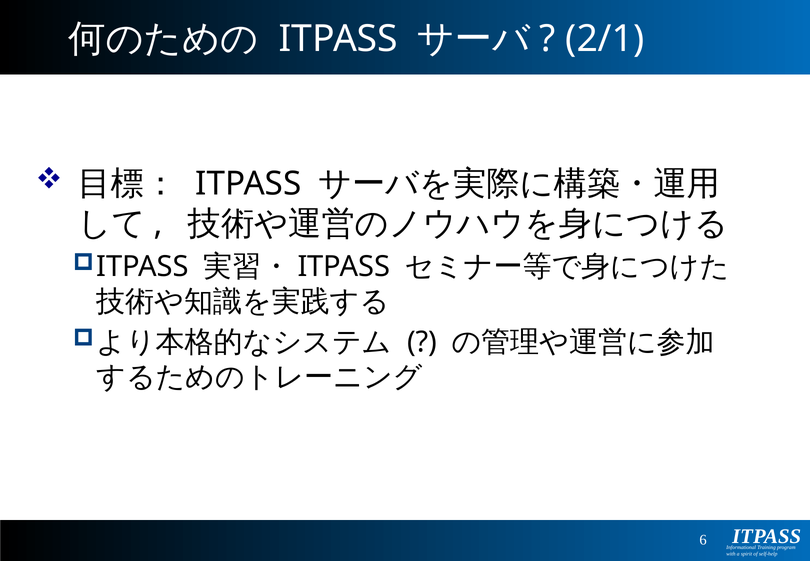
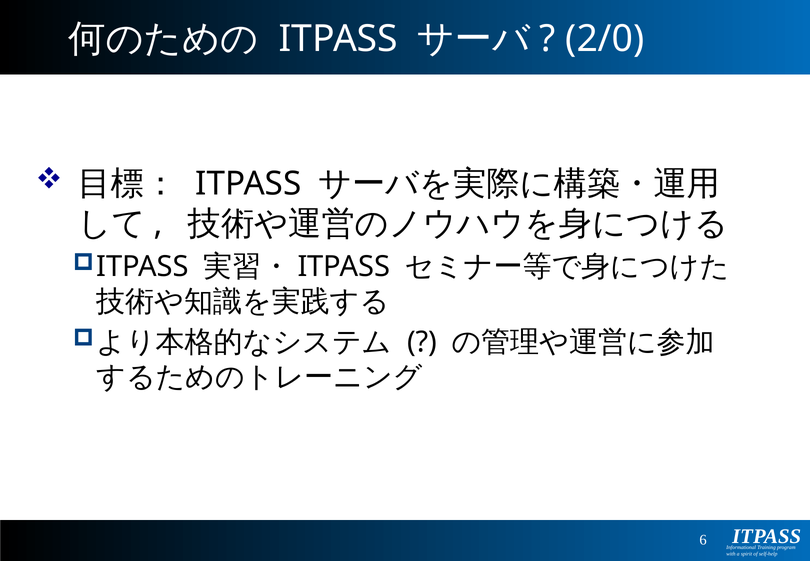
2/1: 2/1 -> 2/0
